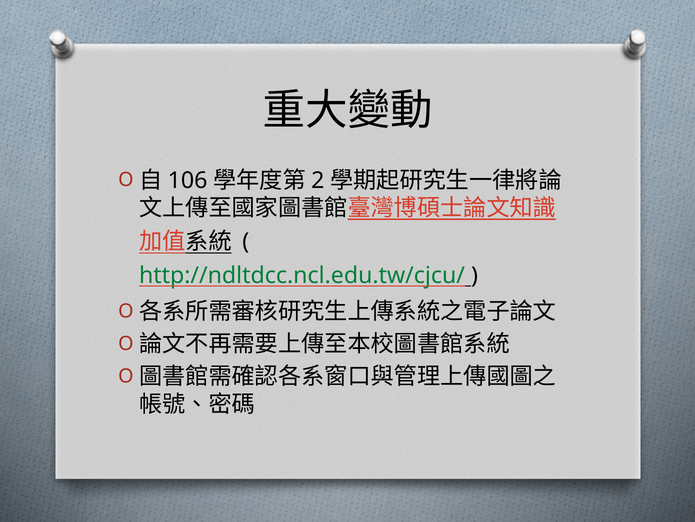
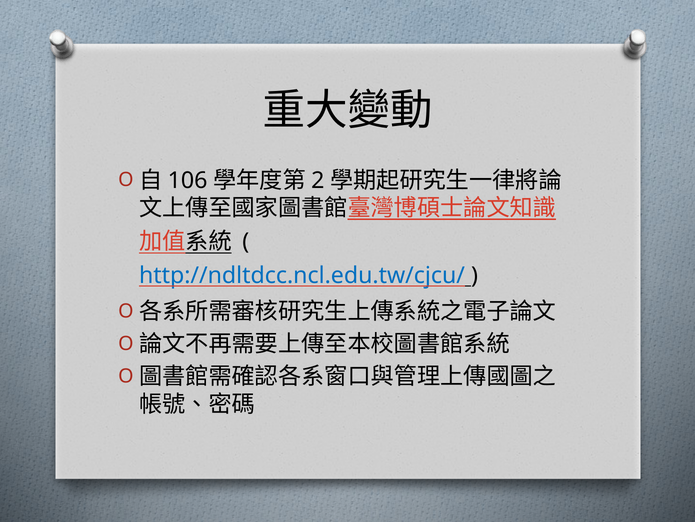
http://ndltdcc.ncl.edu.tw/cjcu/ colour: green -> blue
